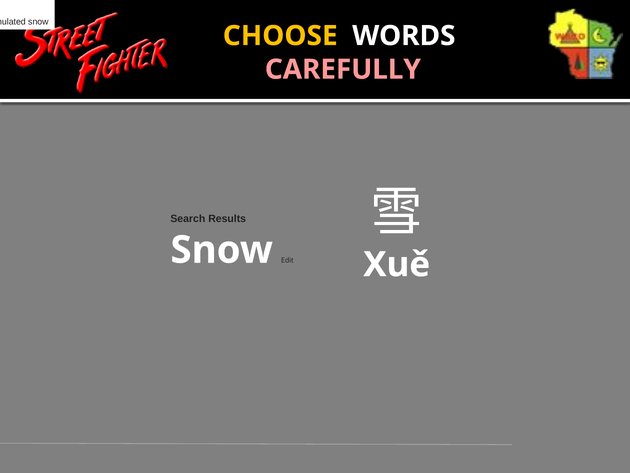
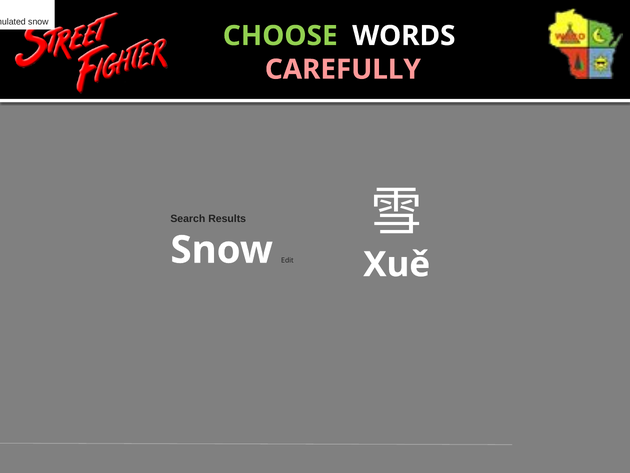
CHOOSE colour: yellow -> light green
